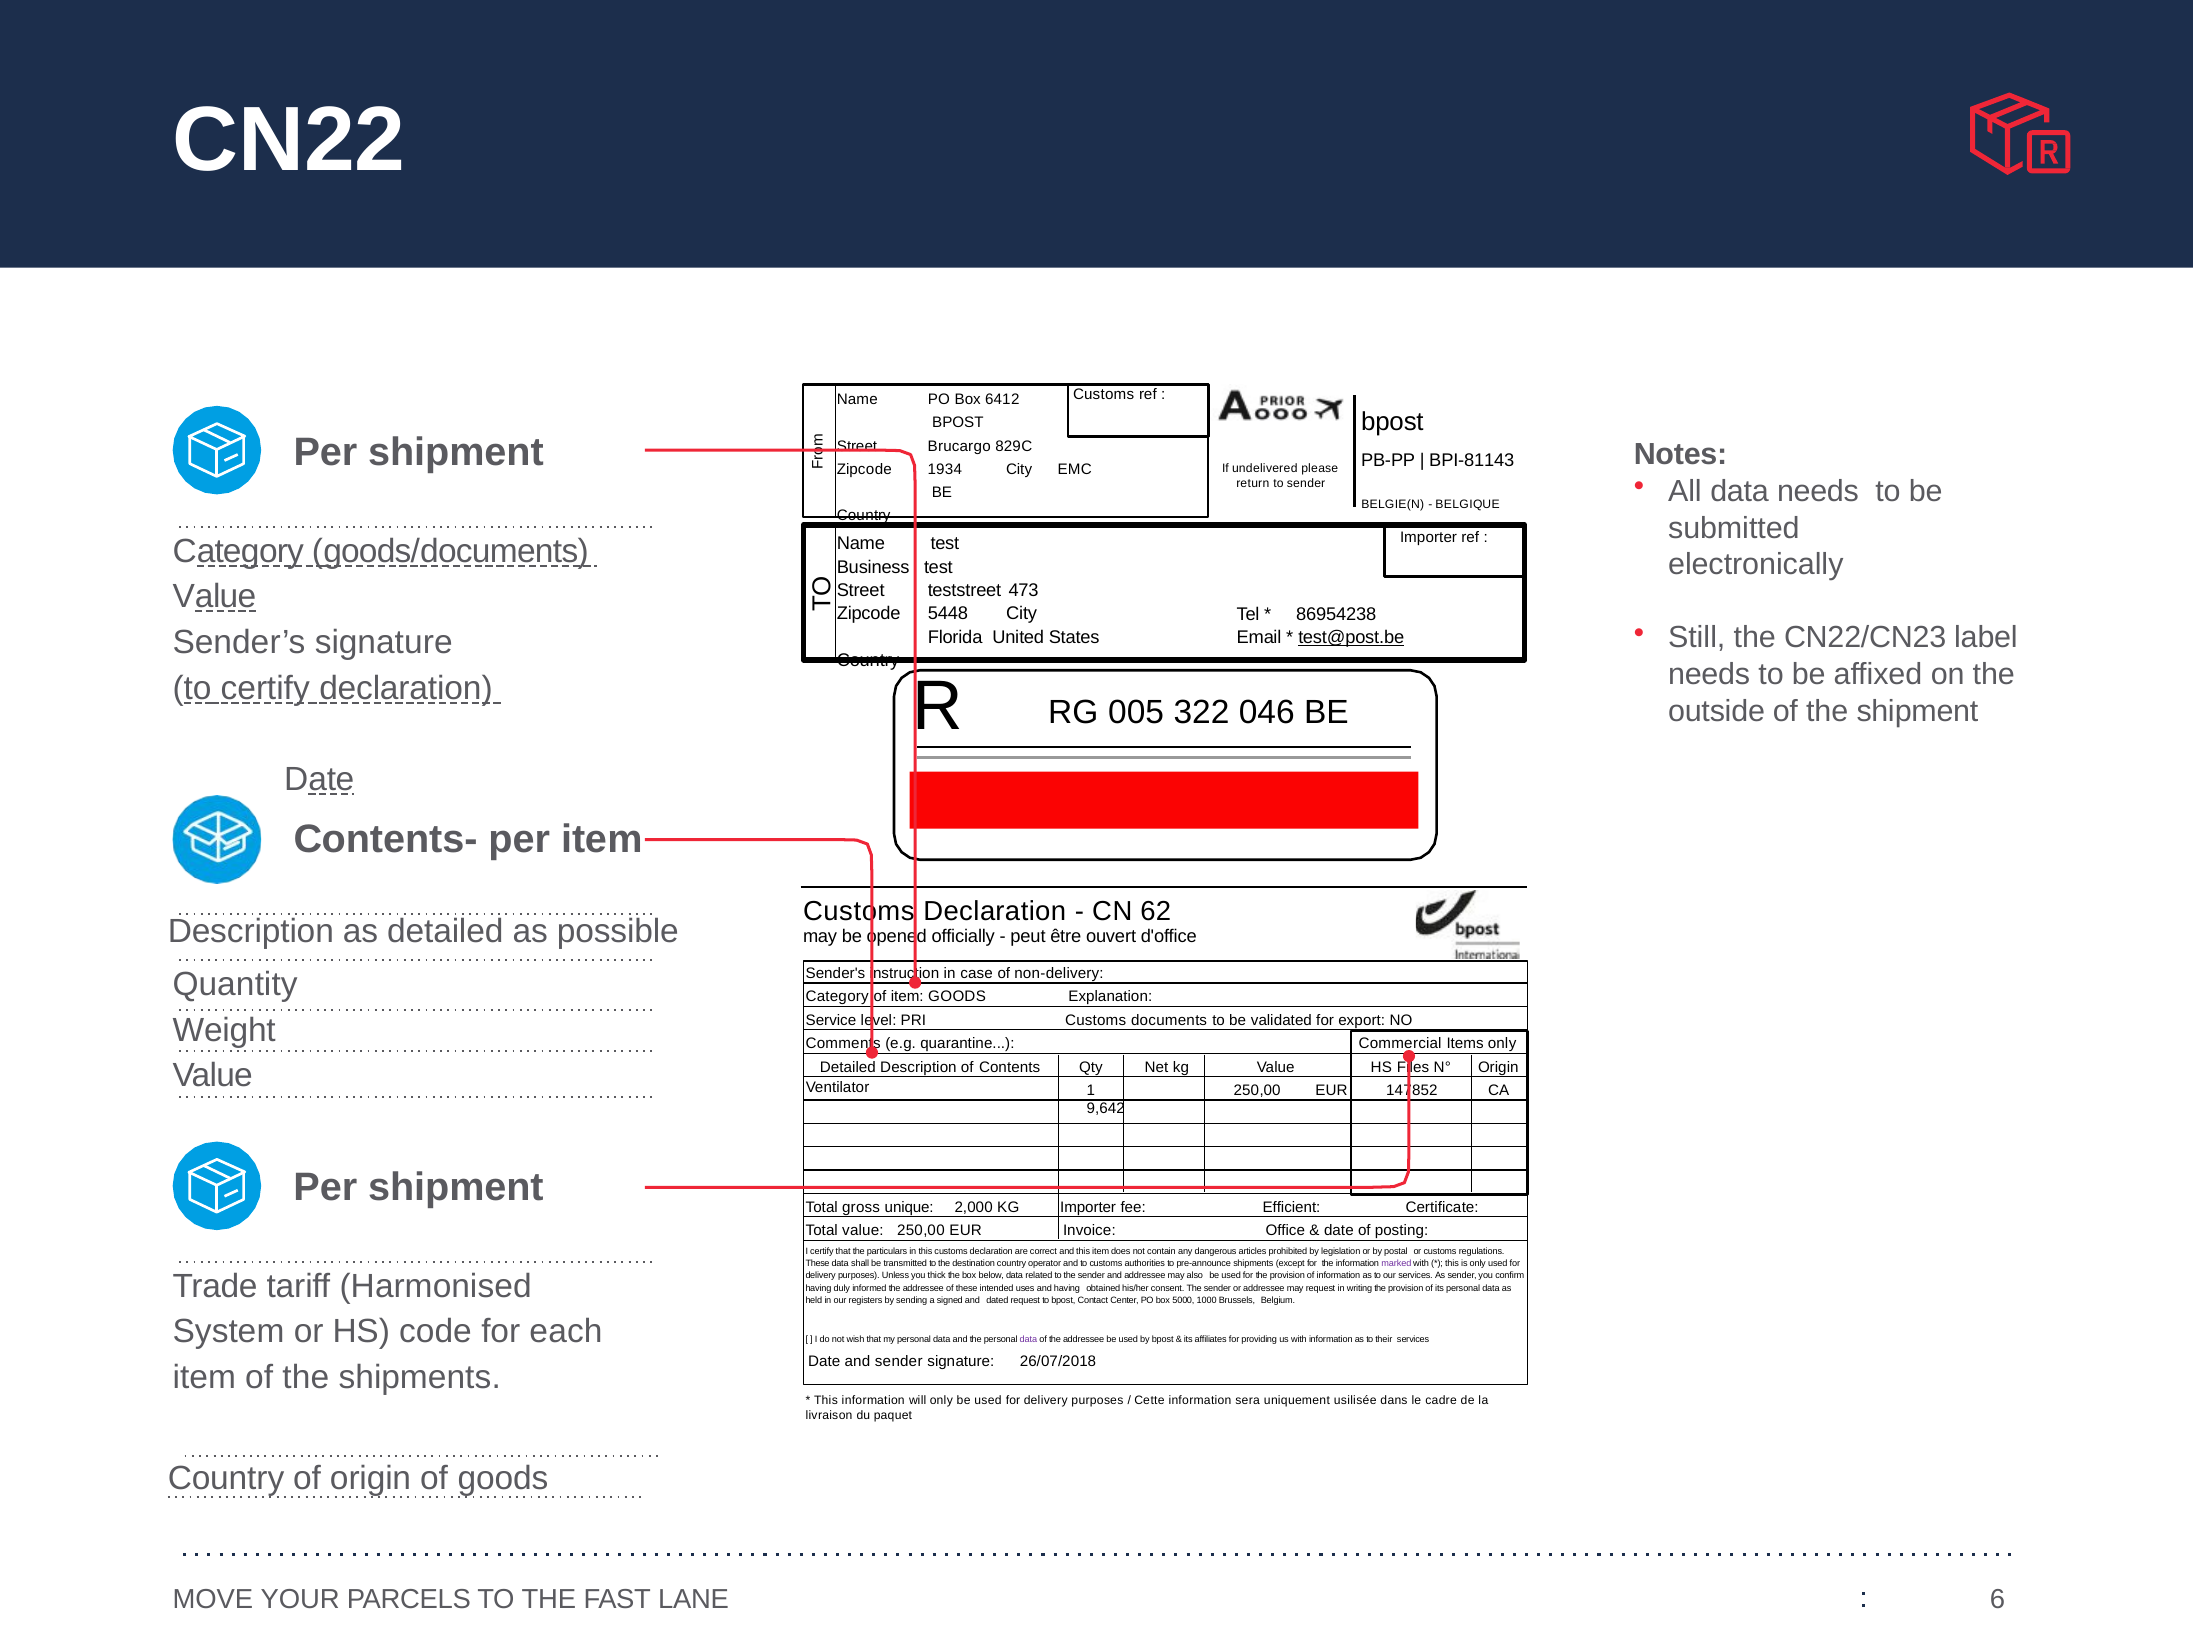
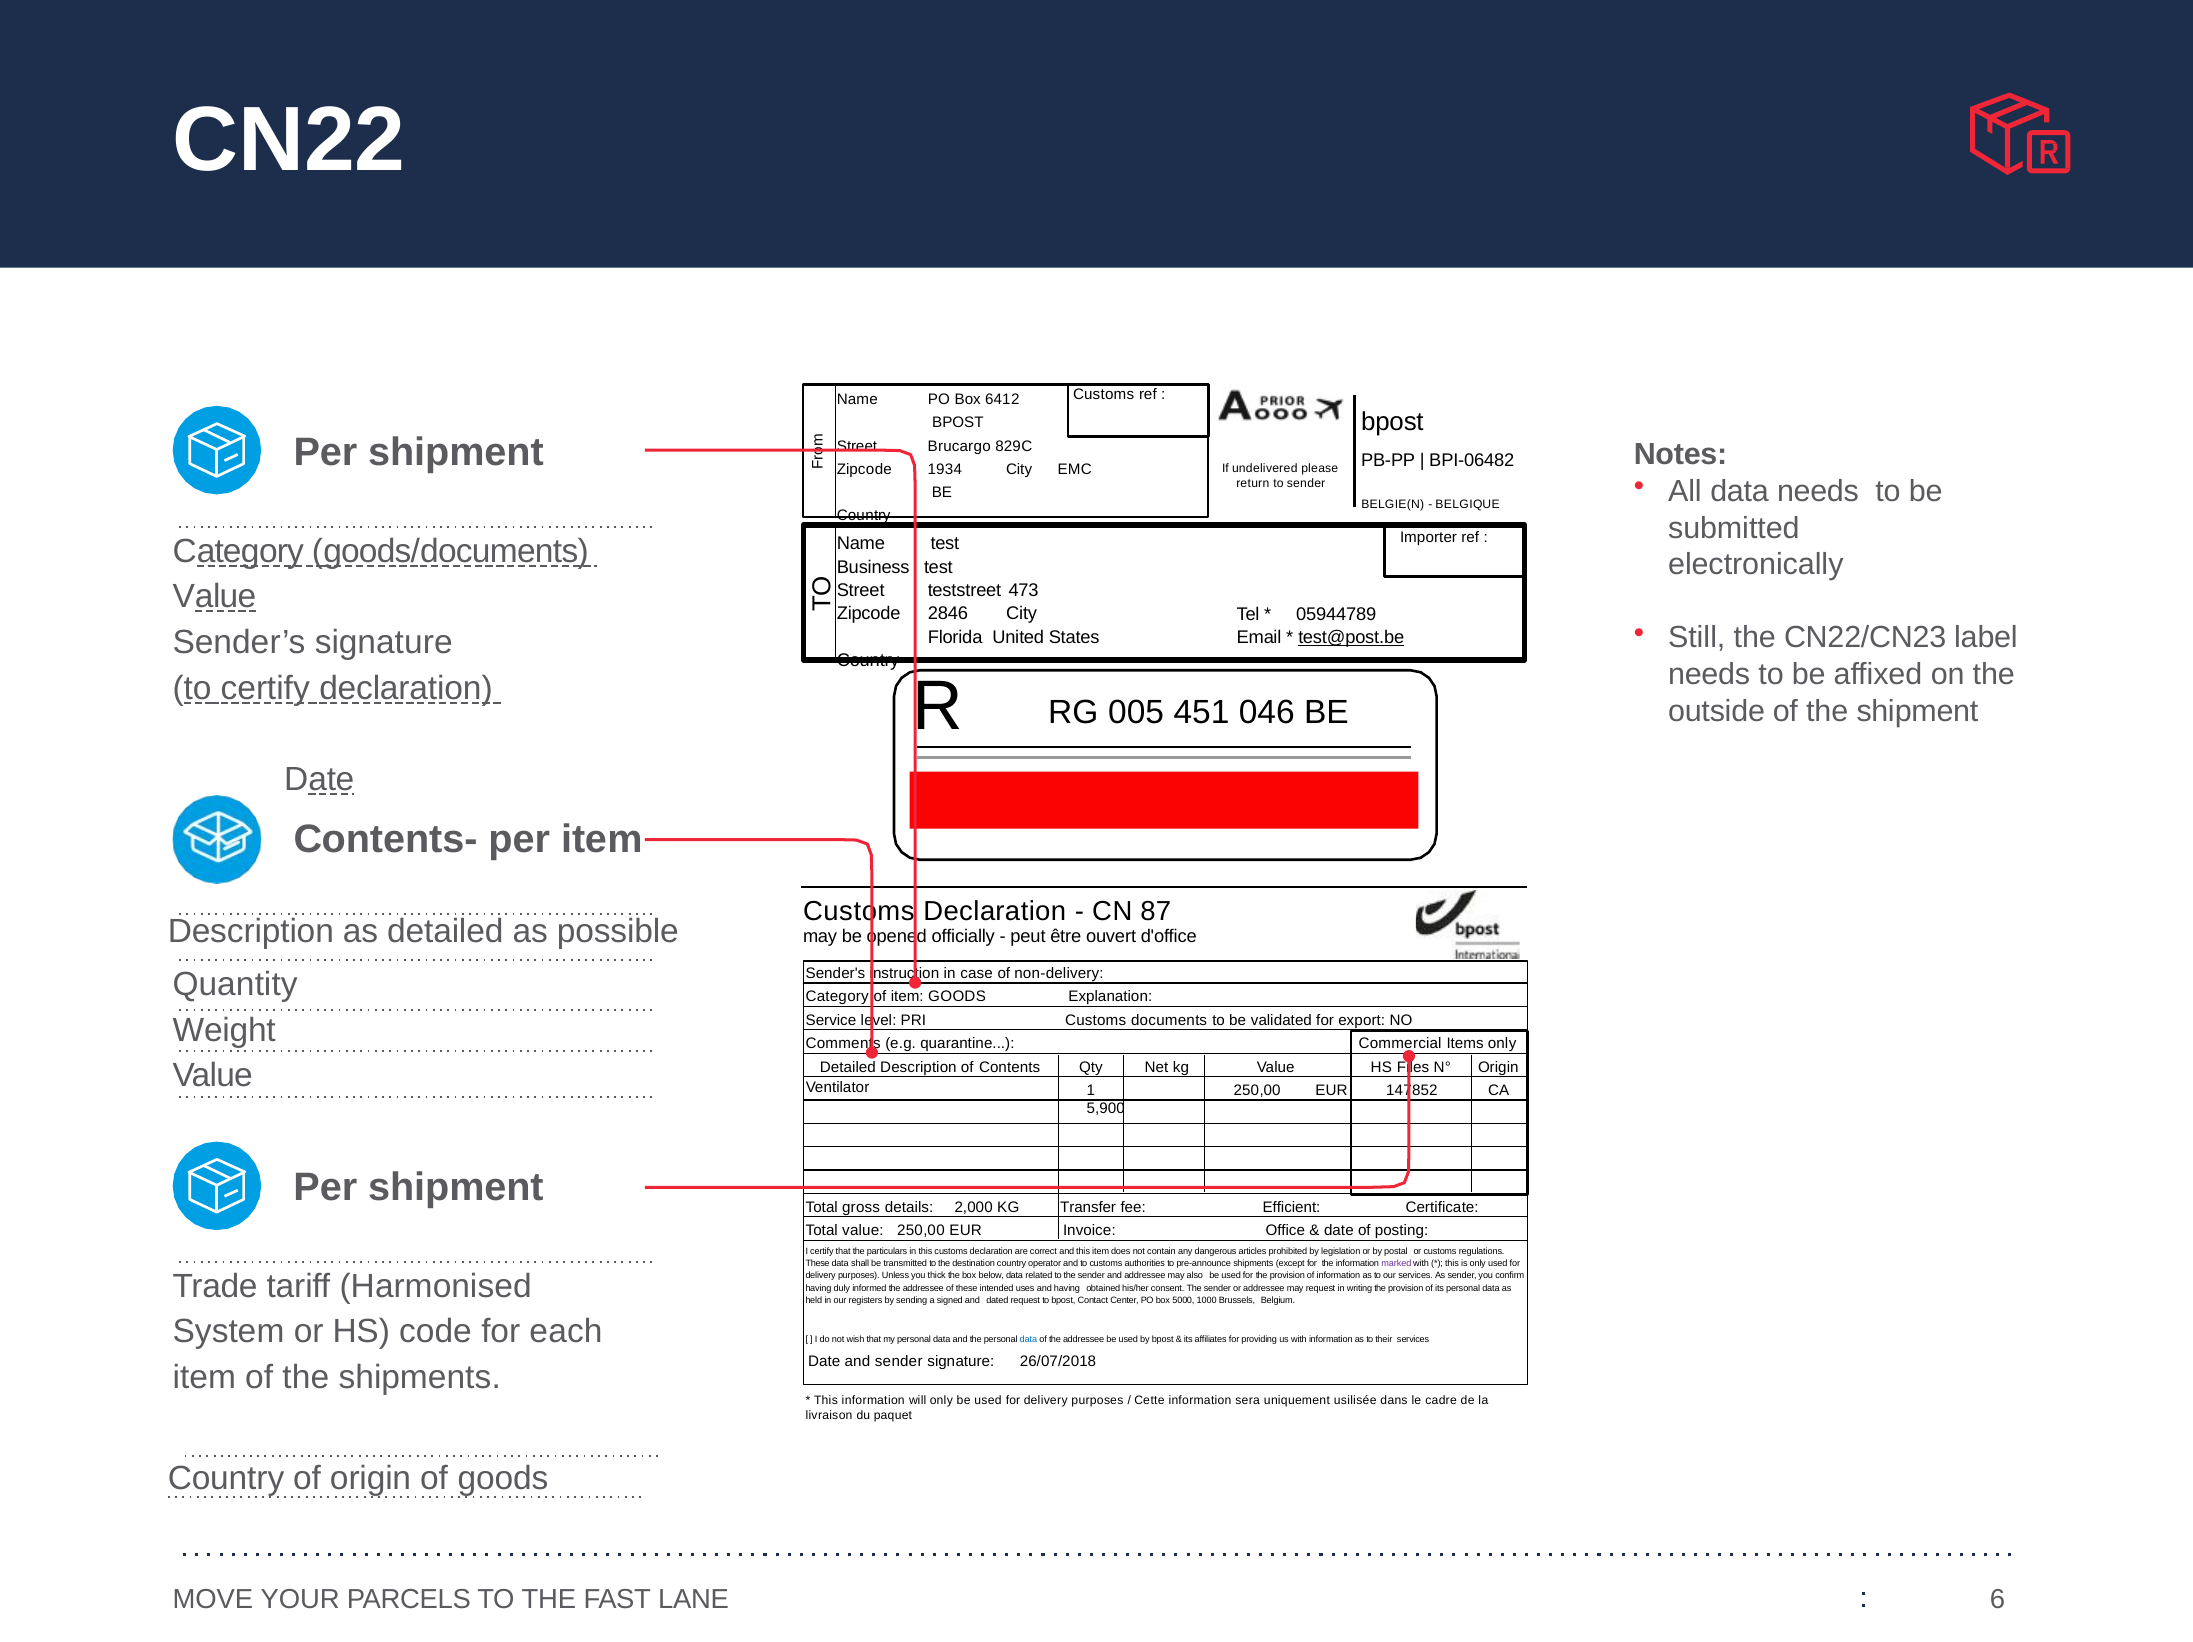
BPI-81143: BPI-81143 -> BPI-06482
5448: 5448 -> 2846
86954238: 86954238 -> 05944789
322: 322 -> 451
62: 62 -> 87
9,642: 9,642 -> 5,900
unique: unique -> details
Importer at (1088, 1207): Importer -> Transfer
data at (1028, 1339) colour: purple -> blue
